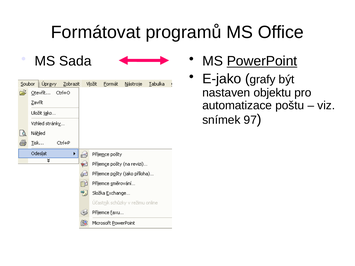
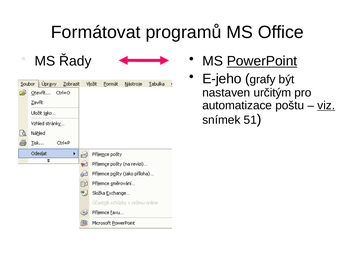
Sada: Sada -> Řady
E-jako: E-jako -> E-jeho
objektu: objektu -> určitým
viz underline: none -> present
97: 97 -> 51
